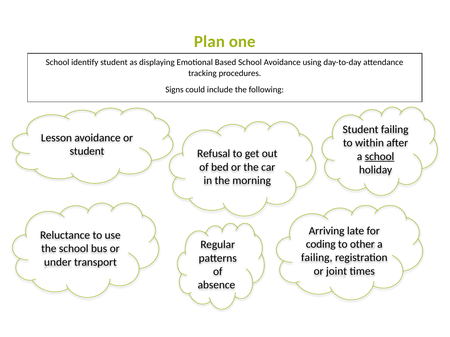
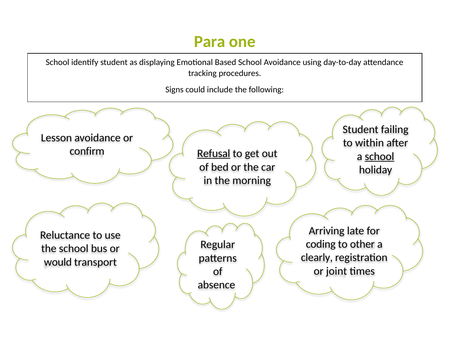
Plan: Plan -> Para
student at (87, 151): student -> confirm
Refusal underline: none -> present
failing at (317, 258): failing -> clearly
under: under -> would
